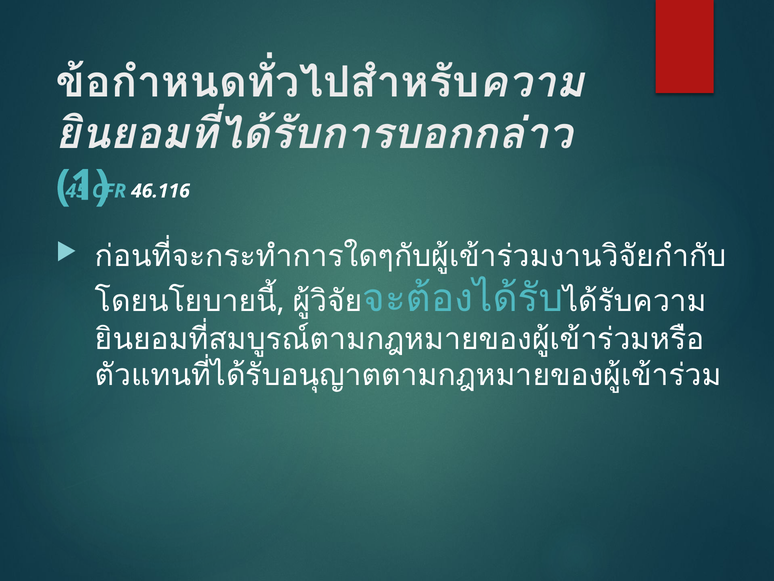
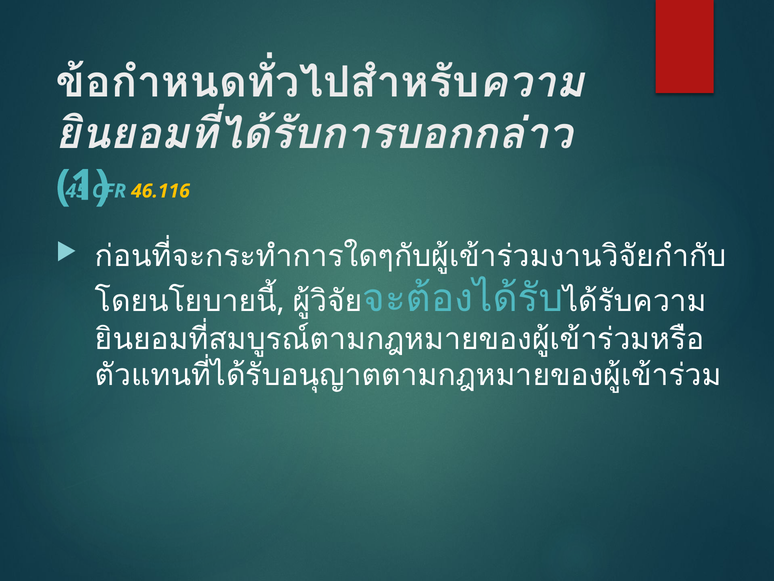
46.116 colour: white -> yellow
